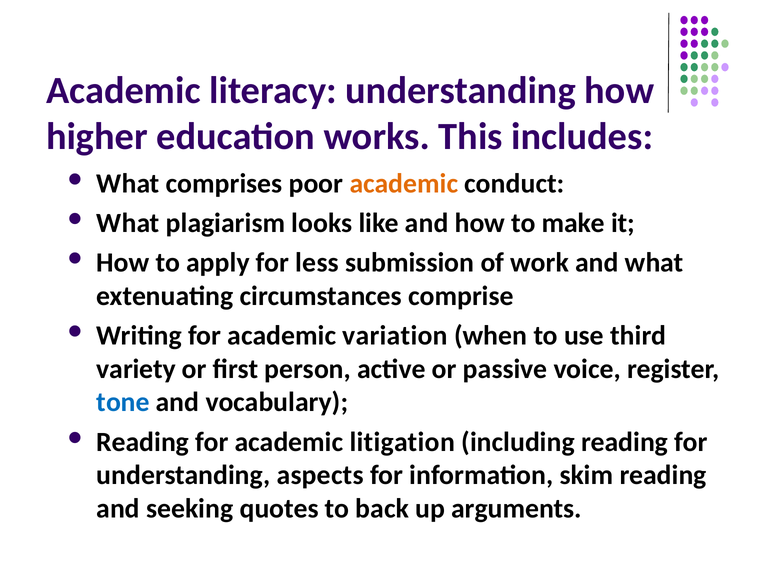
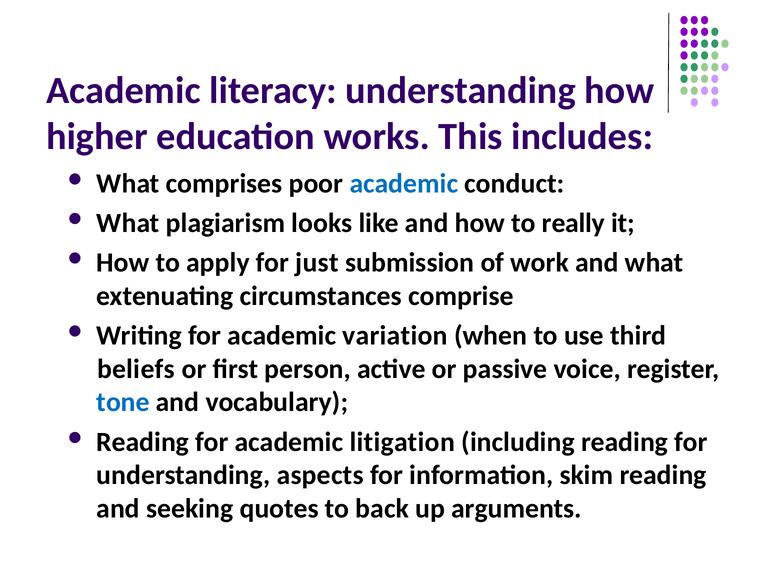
academic at (404, 183) colour: orange -> blue
make: make -> really
less: less -> just
variety: variety -> beliefs
